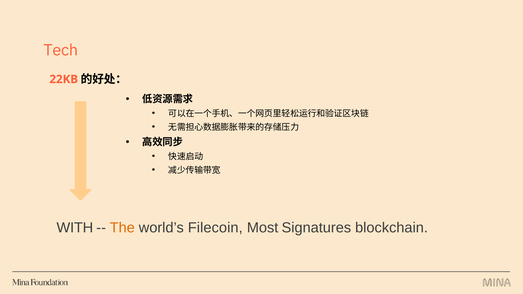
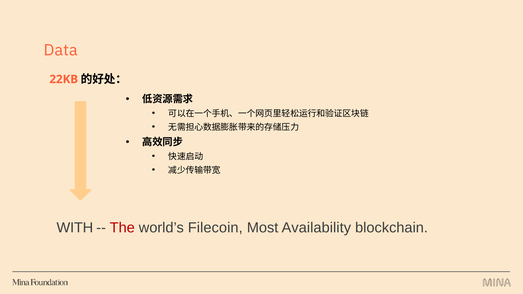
Tech: Tech -> Data
The colour: orange -> red
Signatures: Signatures -> Availability
